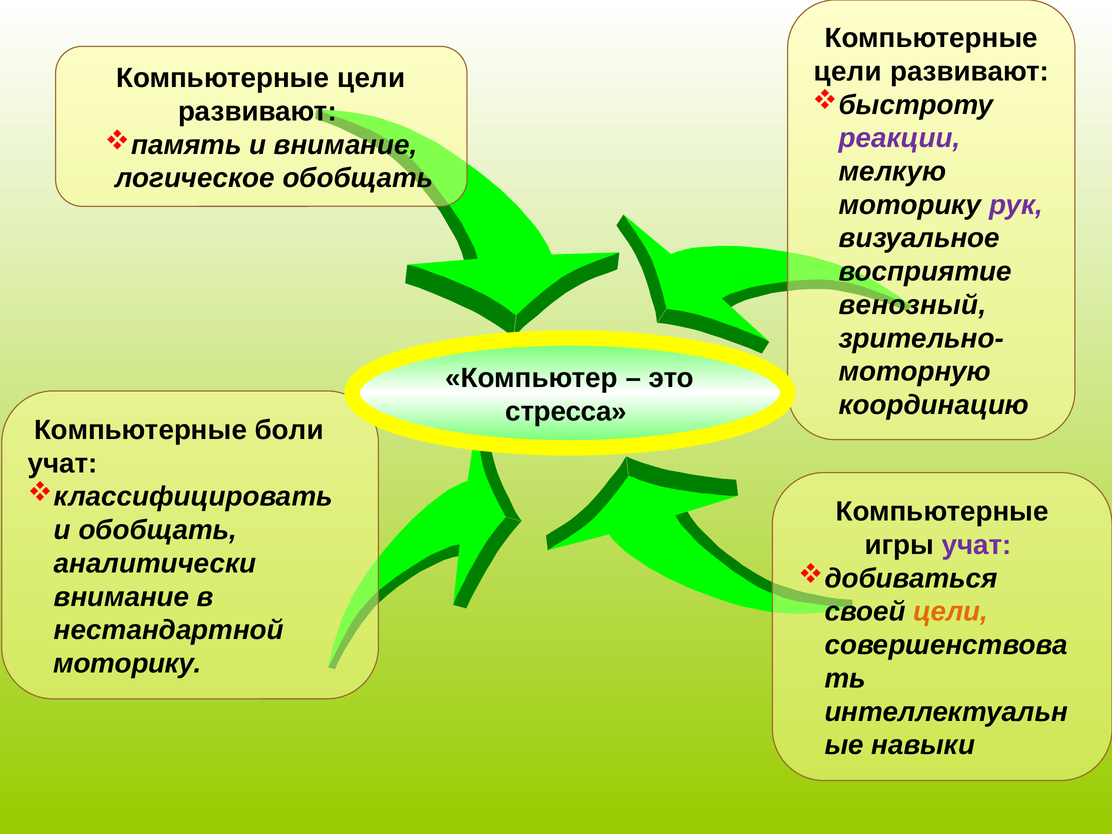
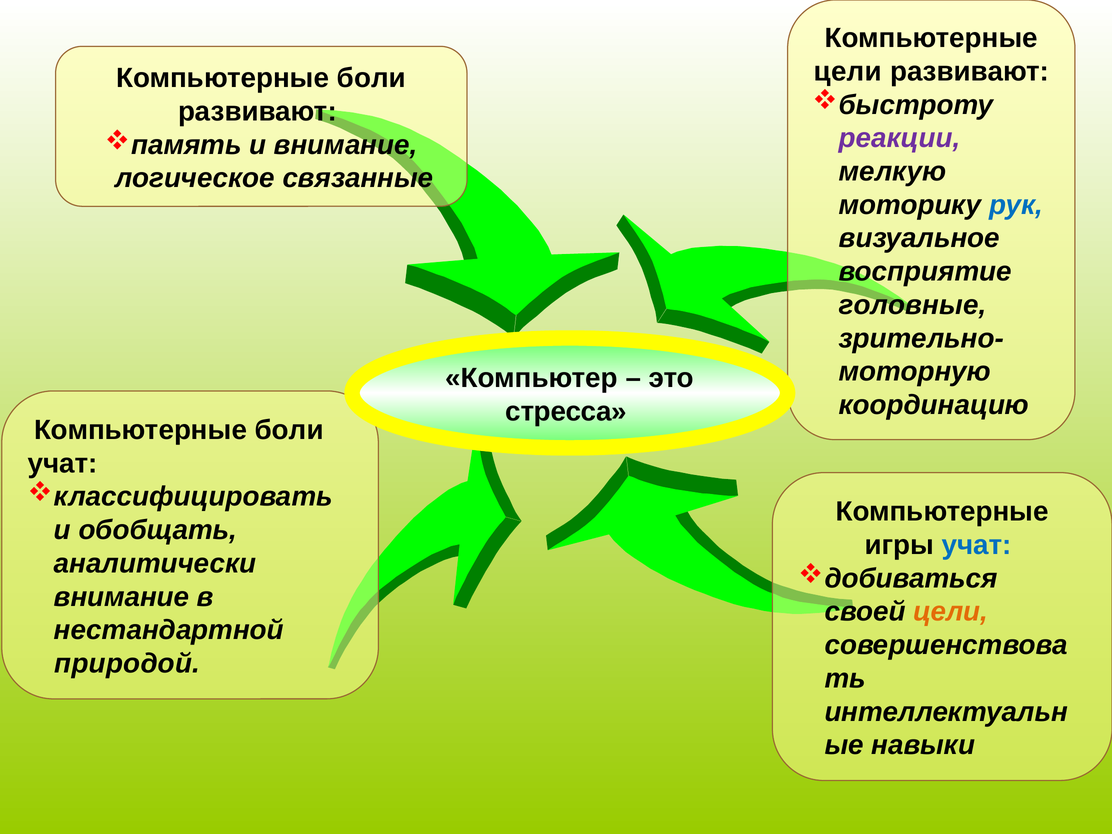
цели at (371, 78): цели -> боли
логическое обобщать: обобщать -> связанные
рук colour: purple -> blue
венозный: венозный -> головные
учат at (977, 545) colour: purple -> blue
моторику at (128, 664): моторику -> природой
